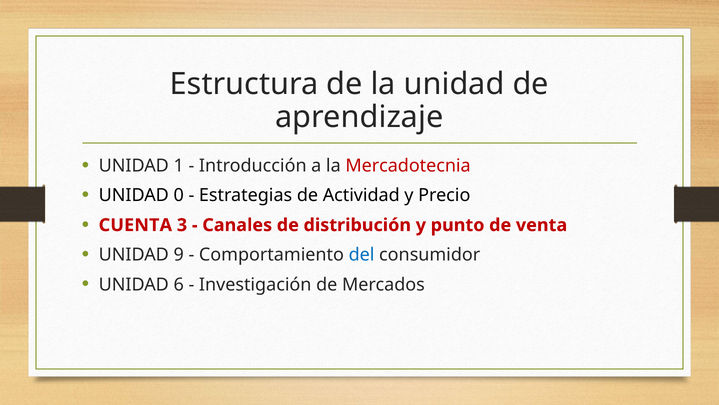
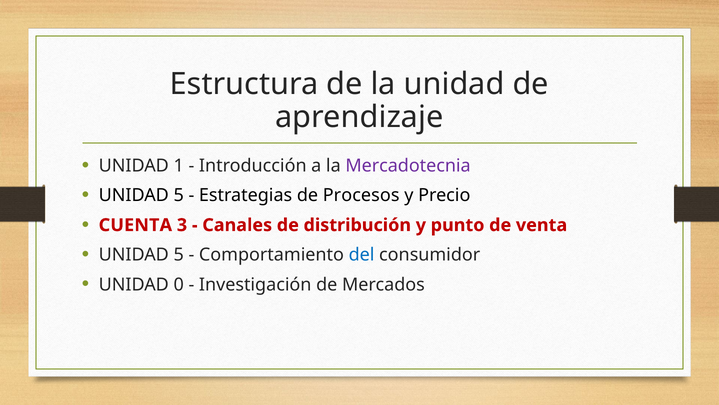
Mercadotecnia colour: red -> purple
0 at (179, 195): 0 -> 5
Actividad: Actividad -> Procesos
9 at (179, 255): 9 -> 5
6: 6 -> 0
